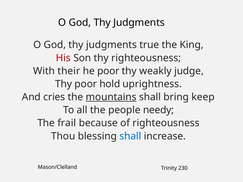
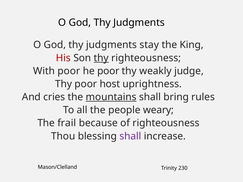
true: true -> stay
thy at (101, 58) underline: none -> present
With their: their -> poor
hold: hold -> host
keep: keep -> rules
needy: needy -> weary
shall at (130, 136) colour: blue -> purple
